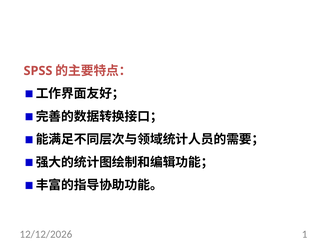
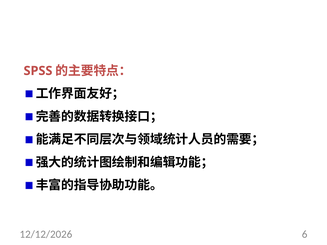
1: 1 -> 6
